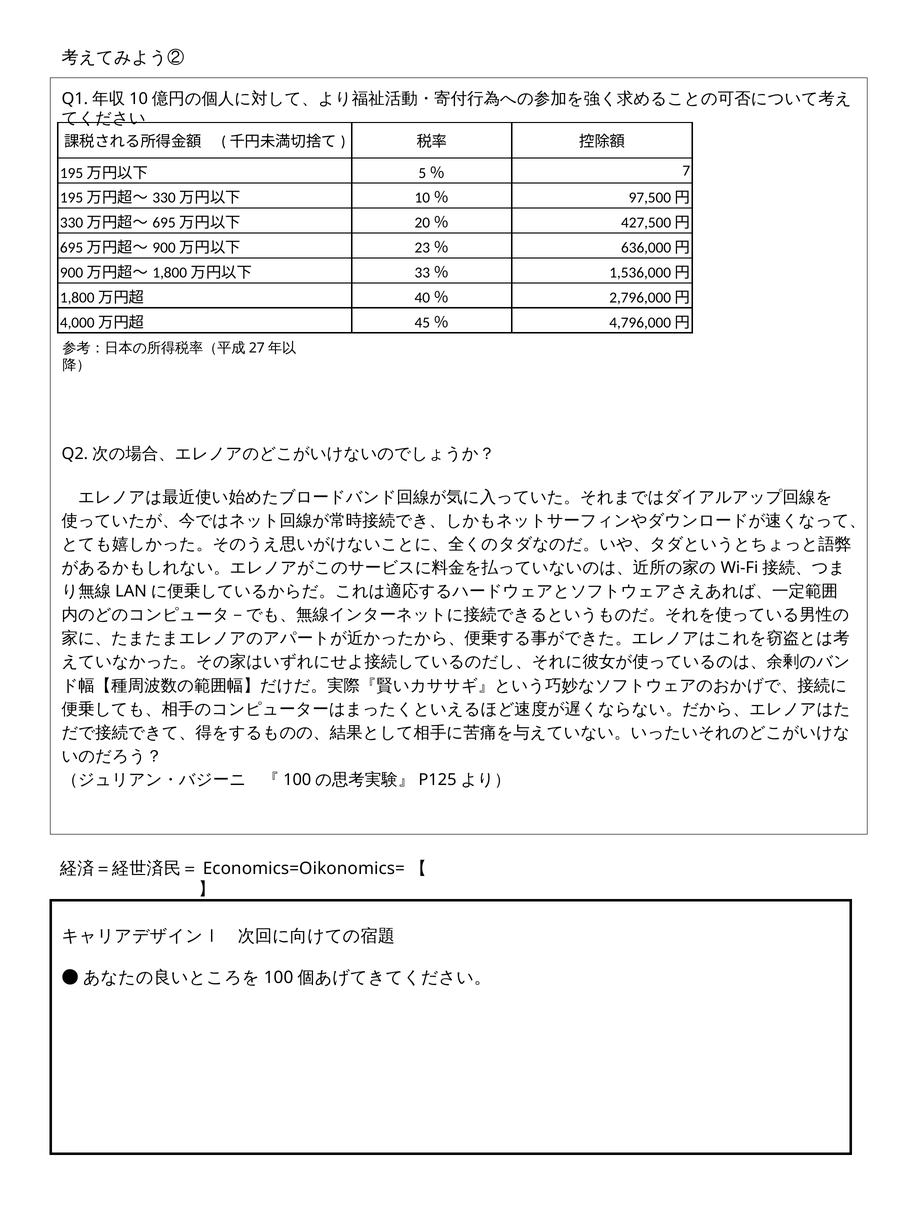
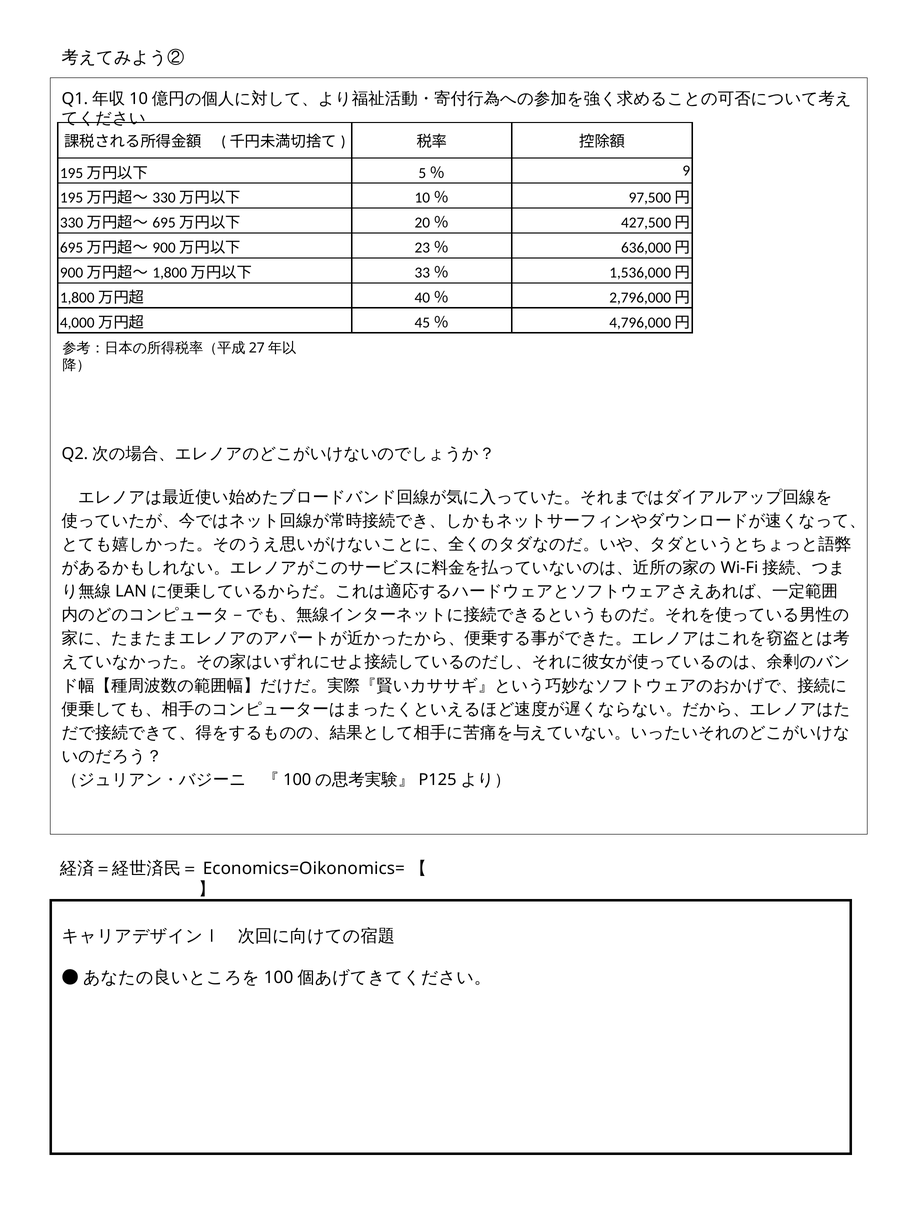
7: 7 -> 9
